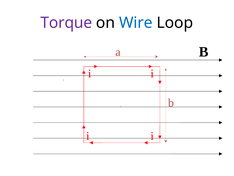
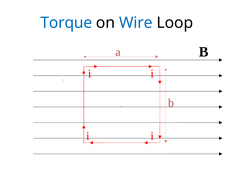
Torque colour: purple -> blue
